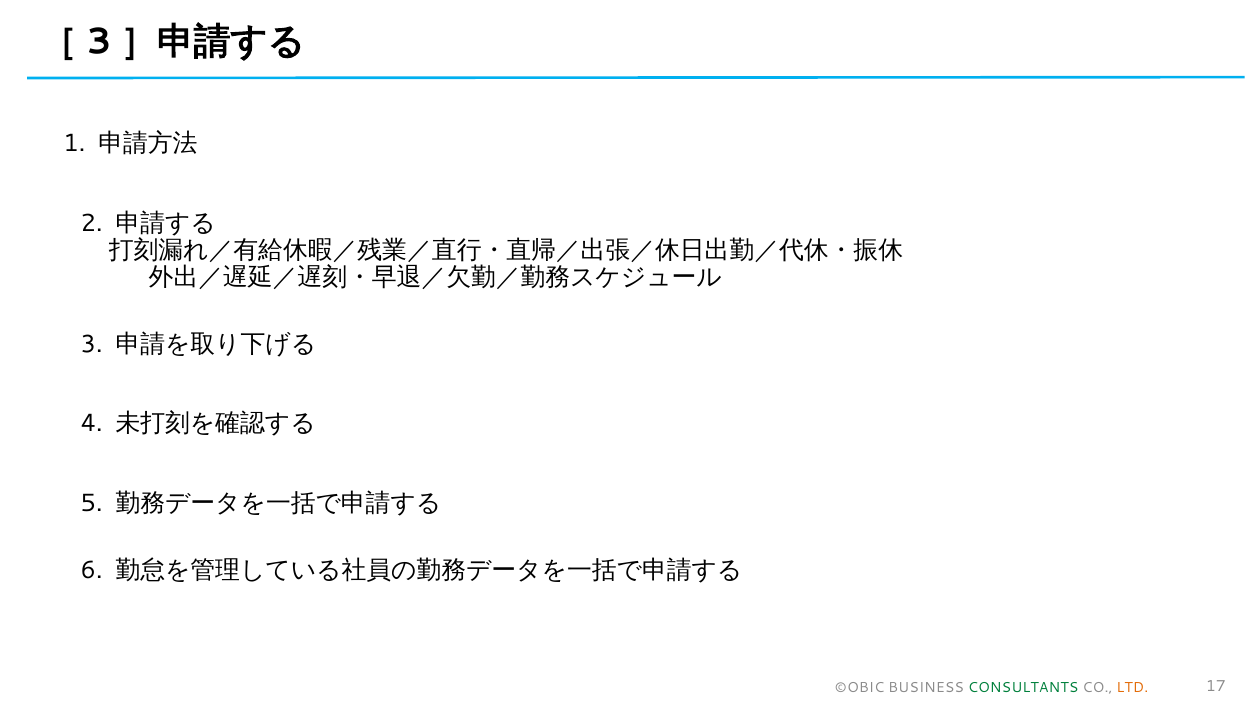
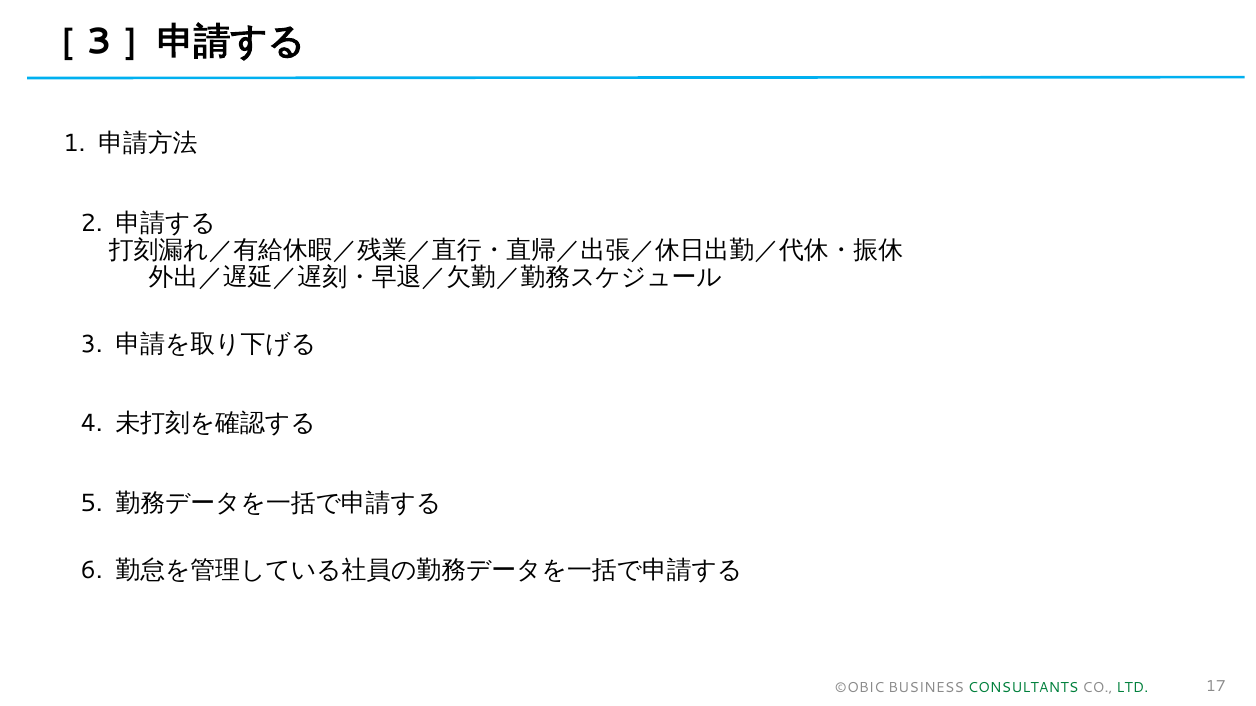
LTD colour: orange -> green
